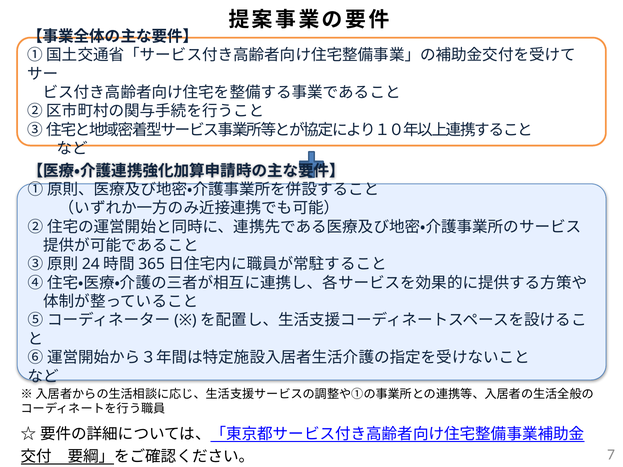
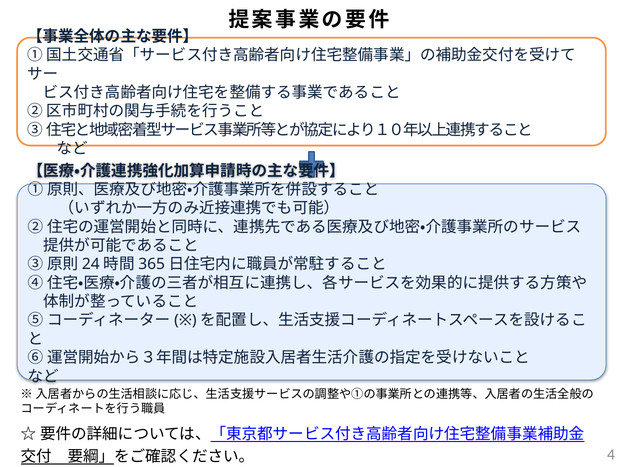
7: 7 -> 4
